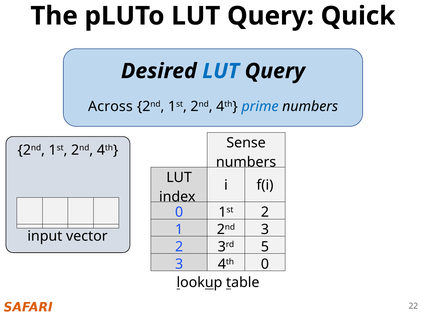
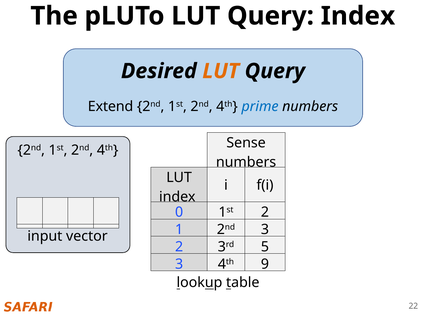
Query Quick: Quick -> Index
LUT at (221, 71) colour: blue -> orange
Across: Across -> Extend
4th 0: 0 -> 9
